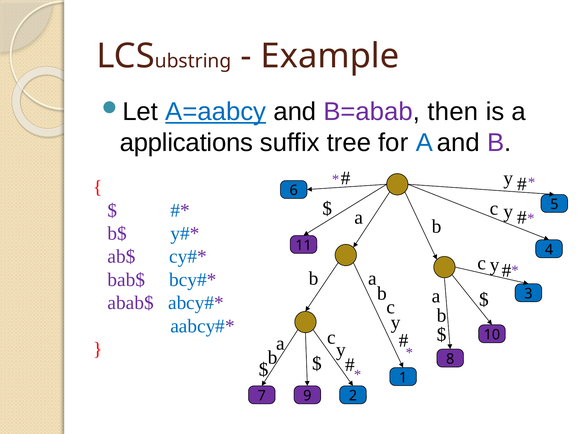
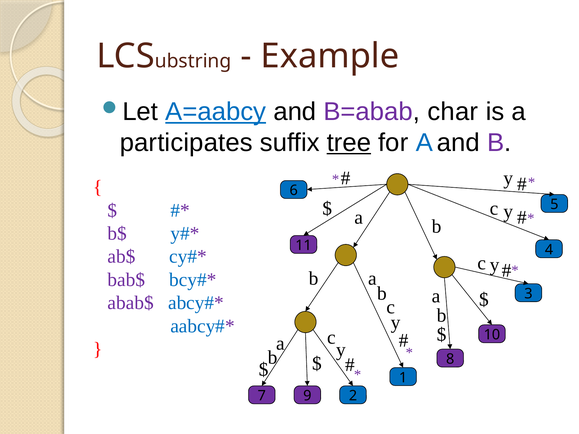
then: then -> char
applications: applications -> participates
tree underline: none -> present
